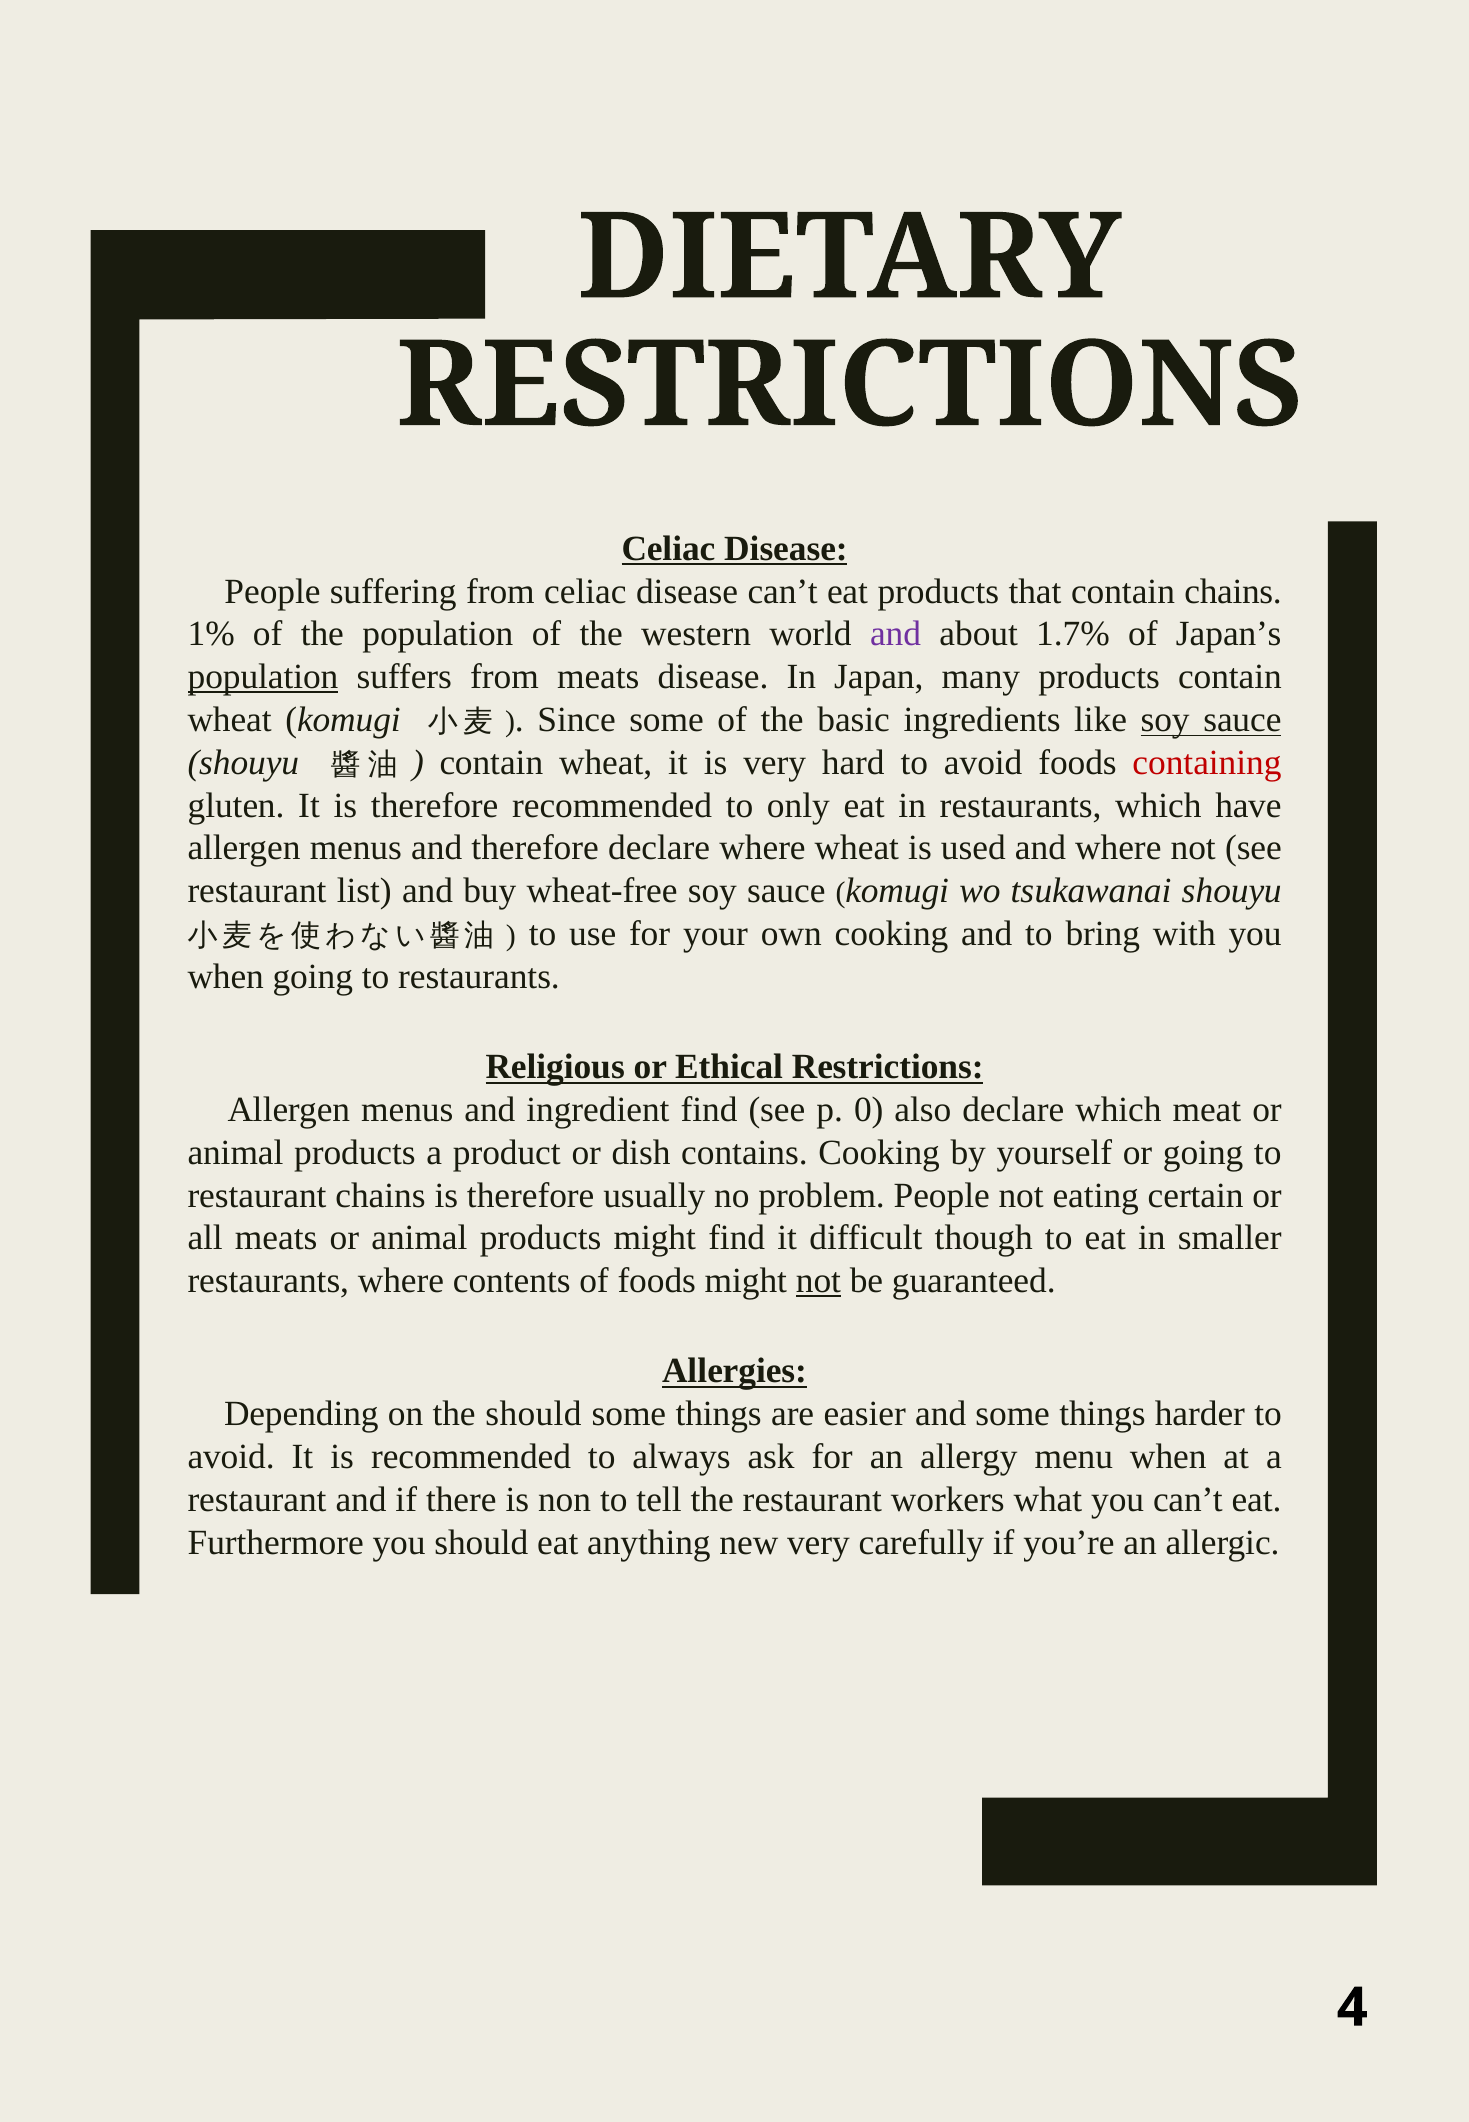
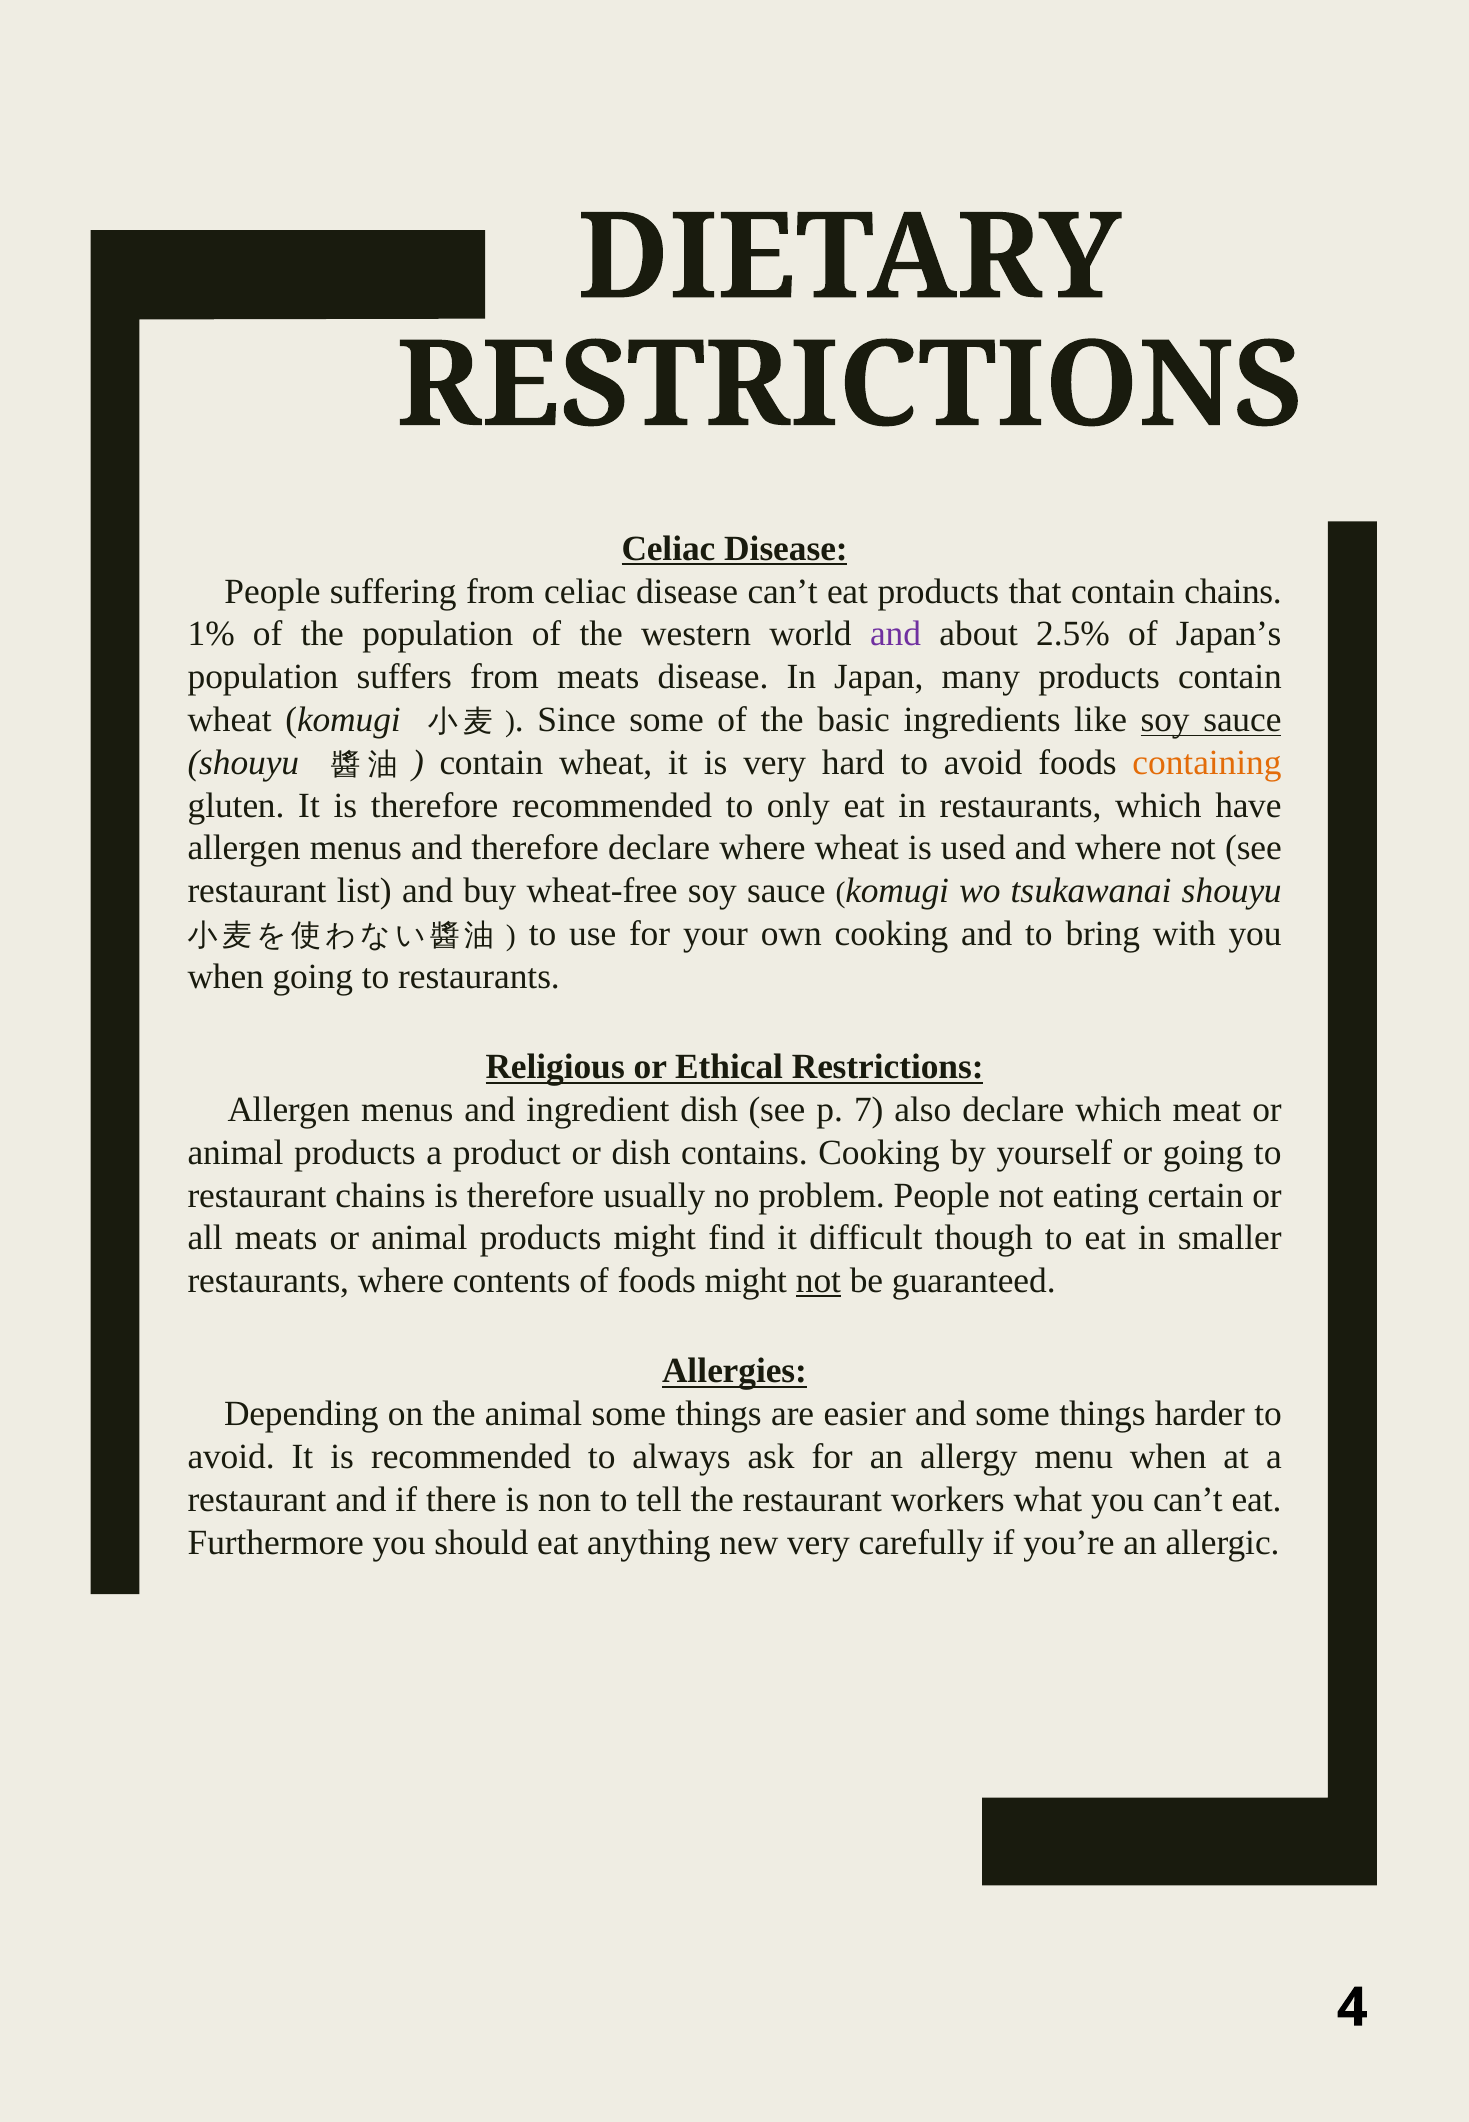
1.7%: 1.7% -> 2.5%
population at (263, 677) underline: present -> none
containing colour: red -> orange
ingredient find: find -> dish
0: 0 -> 7
the should: should -> animal
